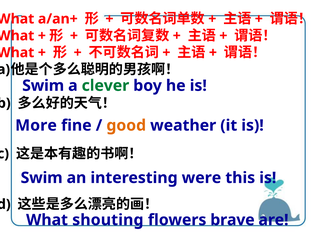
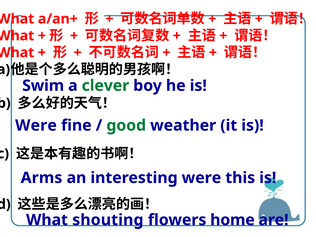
More at (36, 125): More -> Were
good colour: orange -> green
Swim at (42, 178): Swim -> Arms
brave: brave -> home
